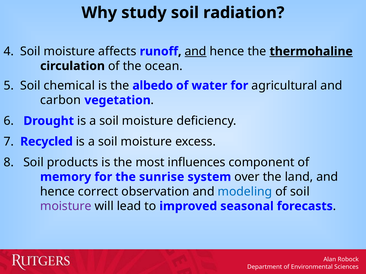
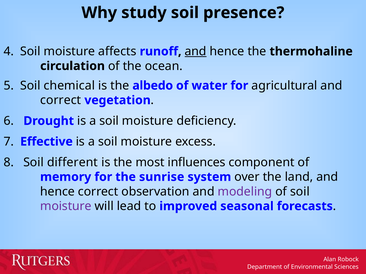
radiation: radiation -> presence
thermohaline underline: present -> none
carbon at (61, 100): carbon -> correct
Recycled: Recycled -> Effective
products: products -> different
modeling colour: blue -> purple
